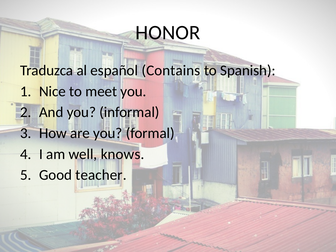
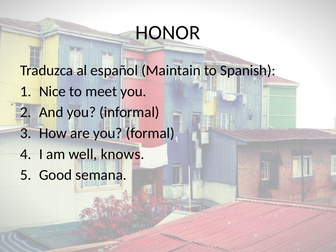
Contains: Contains -> Maintain
teacher: teacher -> semana
